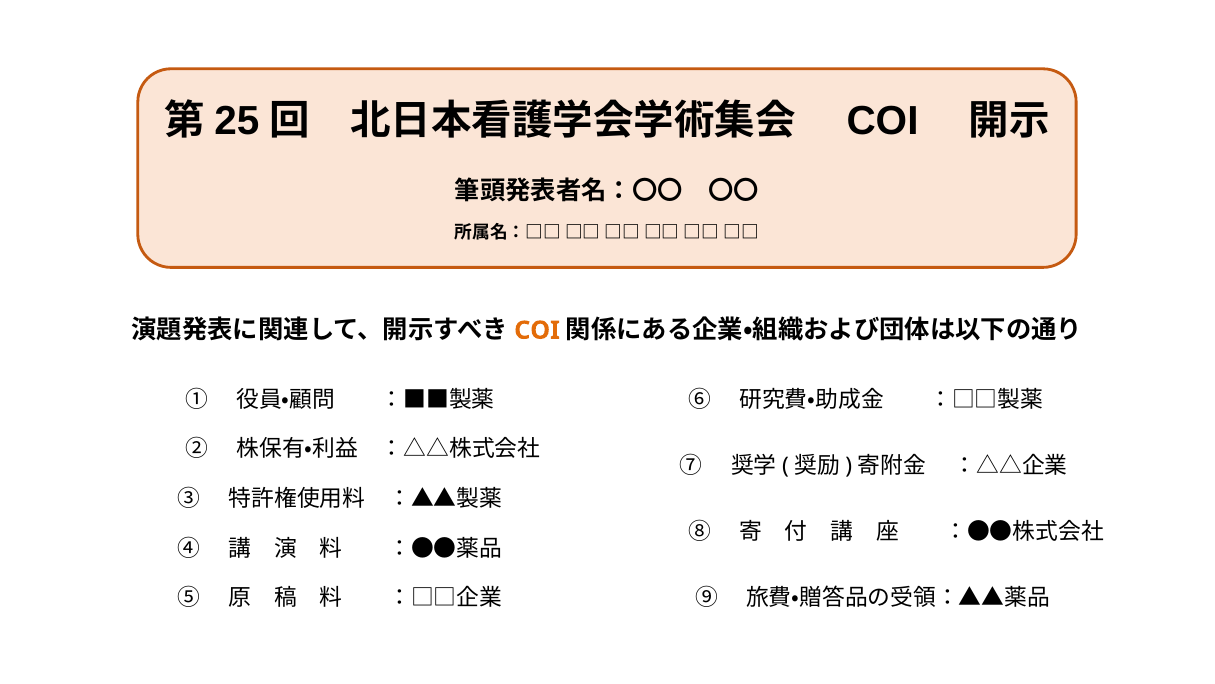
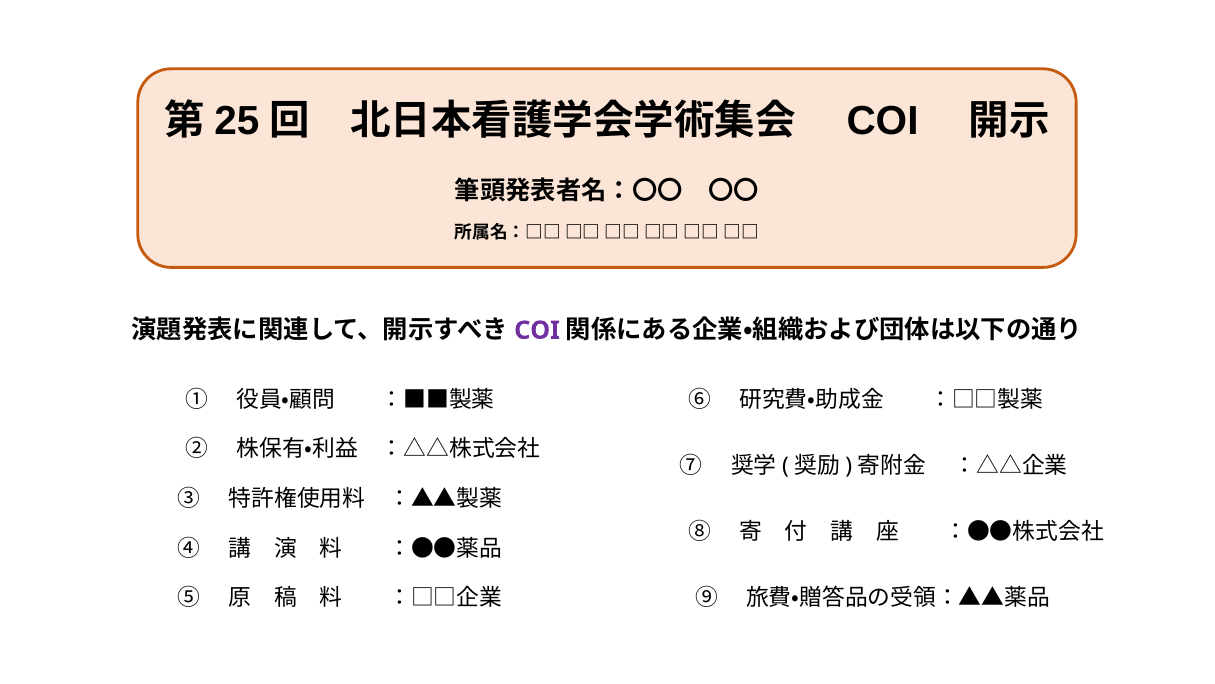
COI at (537, 330) colour: orange -> purple
